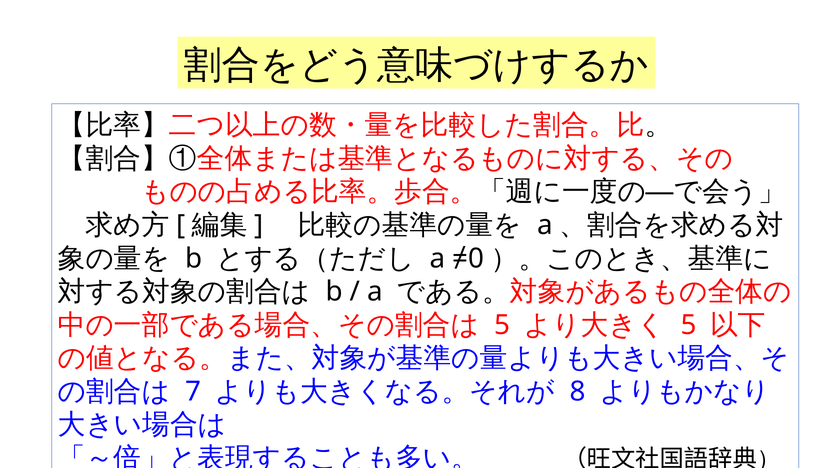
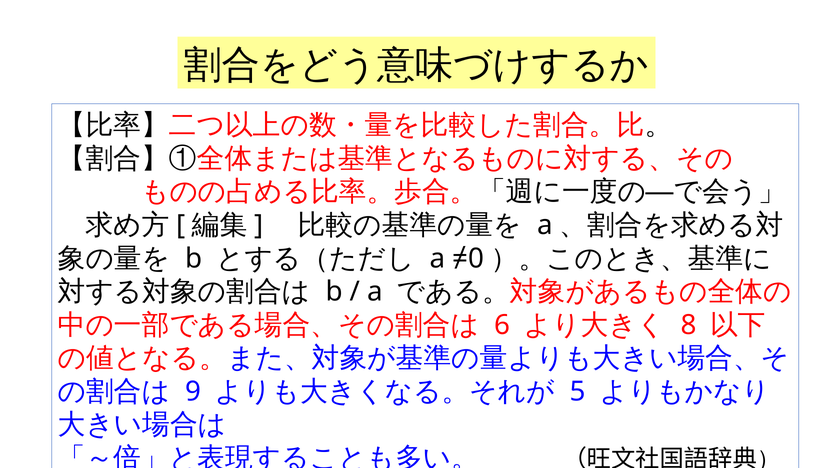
5 at (502, 325): 5 -> 6
5 at (688, 325): 5 -> 8
7: 7 -> 9
8: 8 -> 5
